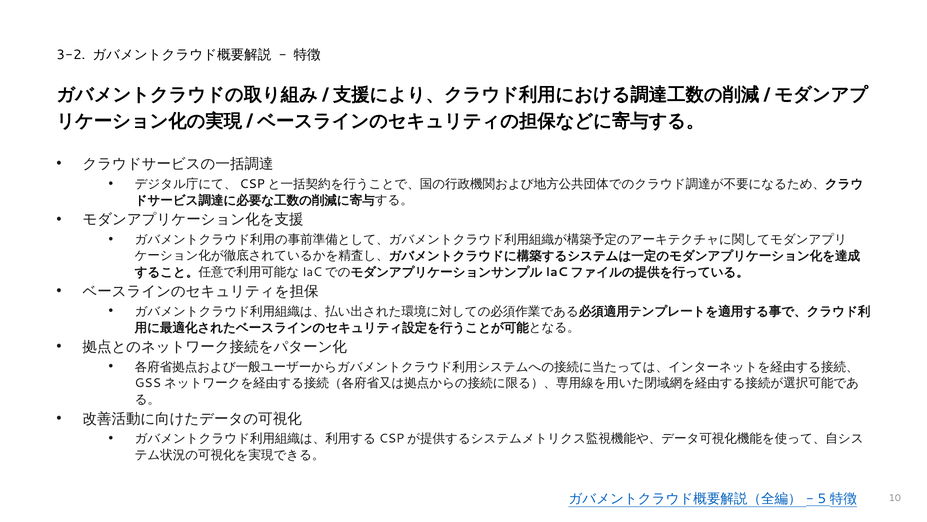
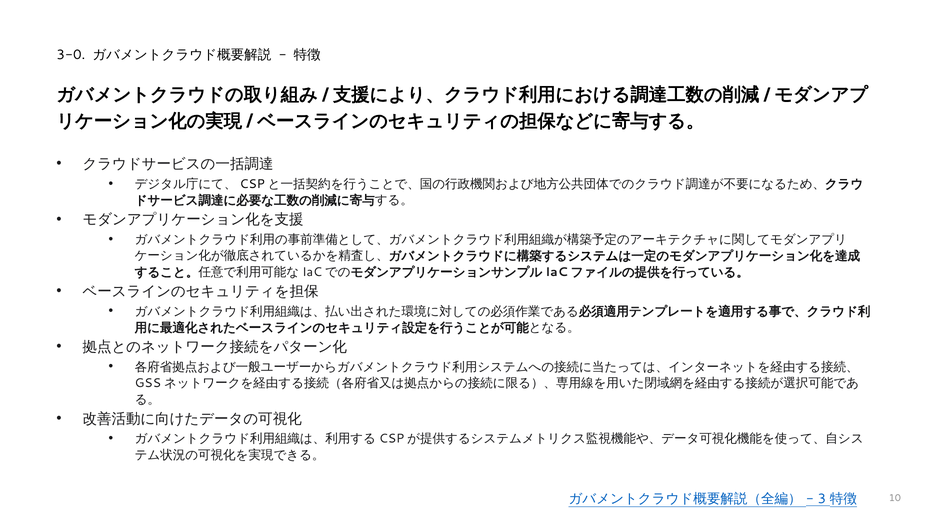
3-2: 3-2 -> 3-0
5: 5 -> 3
